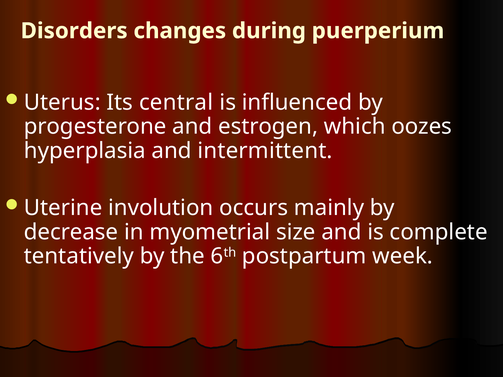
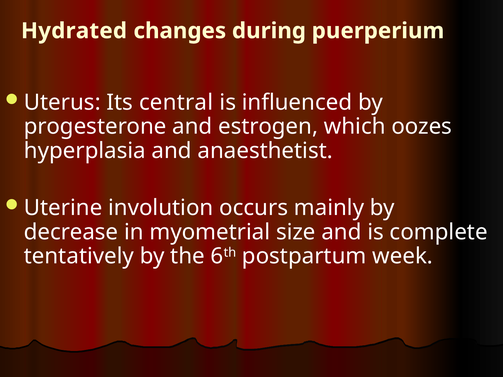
Disorders: Disorders -> Hydrated
intermittent: intermittent -> anaesthetist
